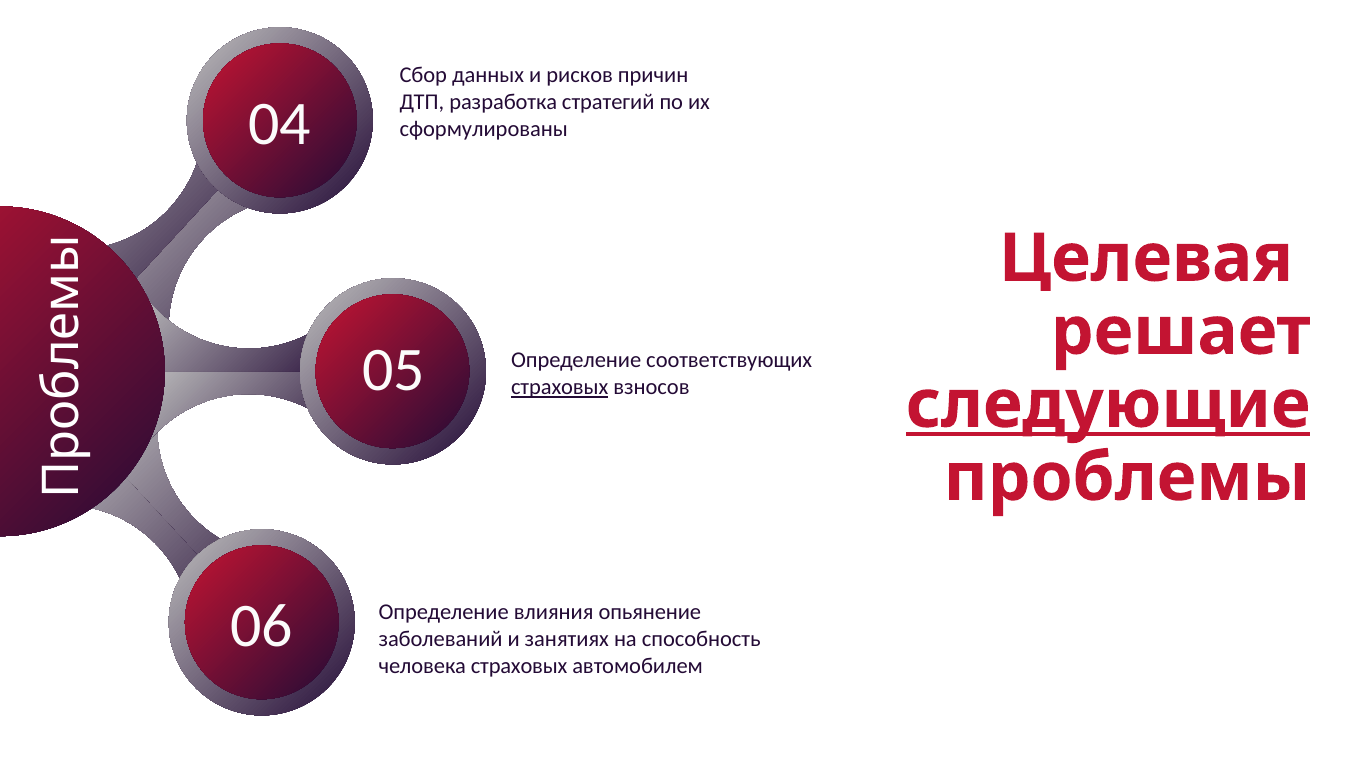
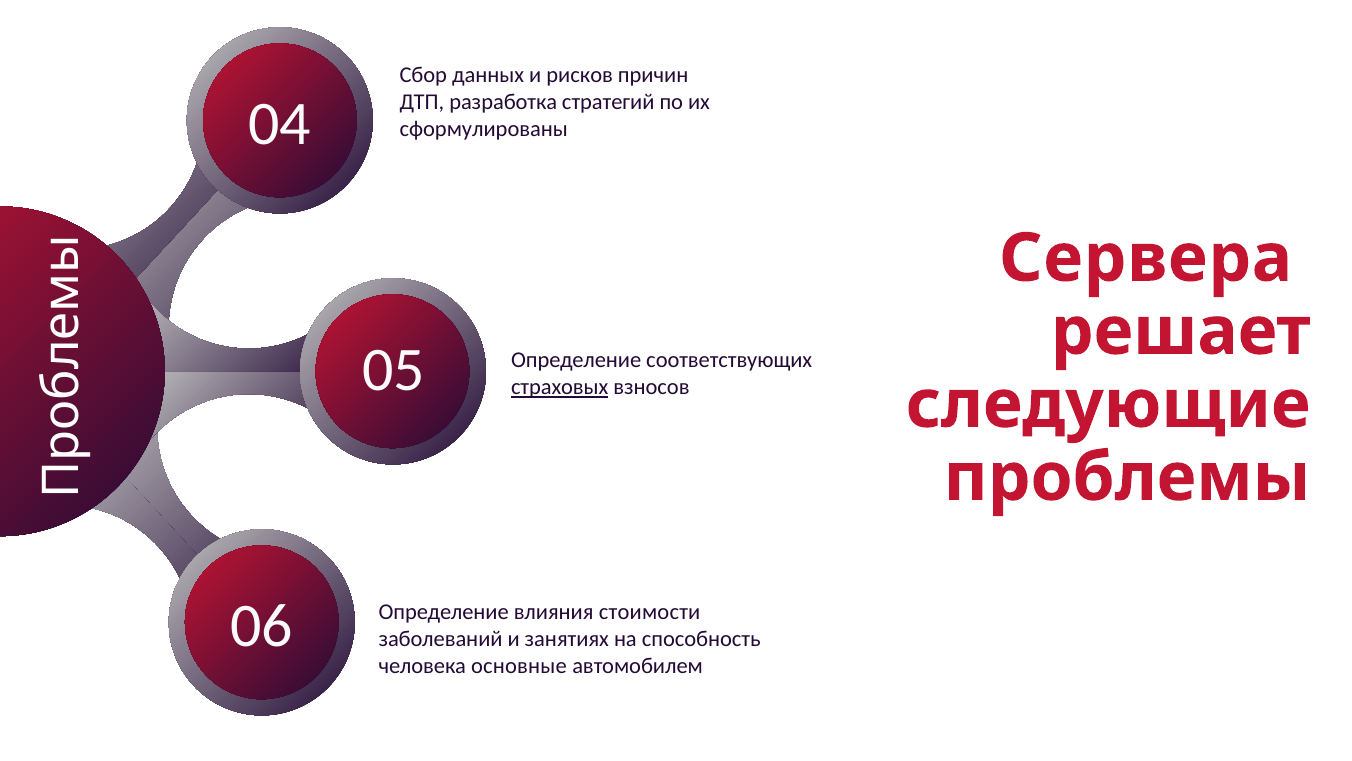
Целевая: Целевая -> Сервера
следующие underline: present -> none
опьянение: опьянение -> стоимости
человека страховых: страховых -> основные
